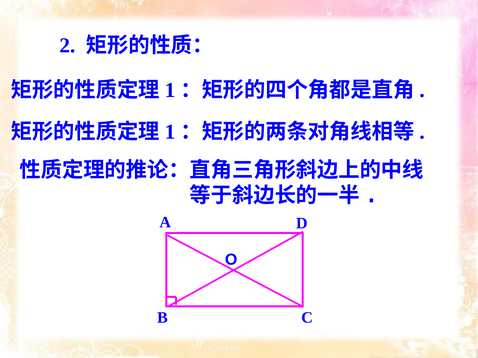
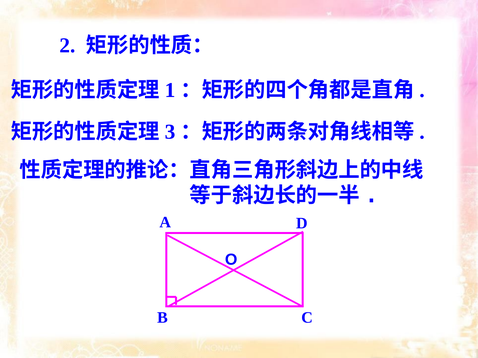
1 at (170, 132): 1 -> 3
